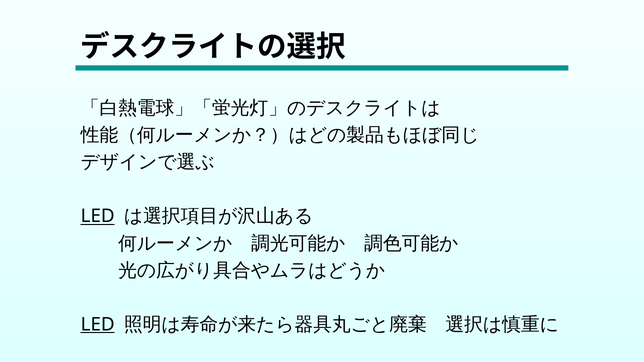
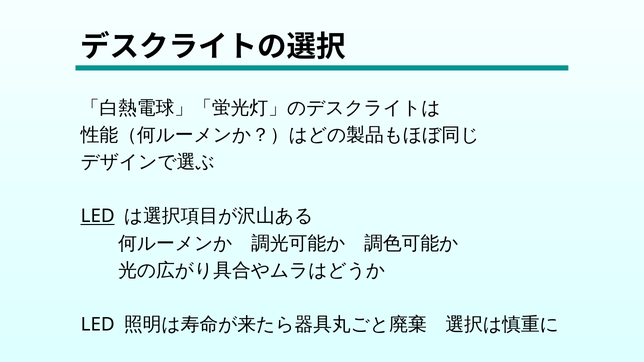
LED at (98, 325) underline: present -> none
